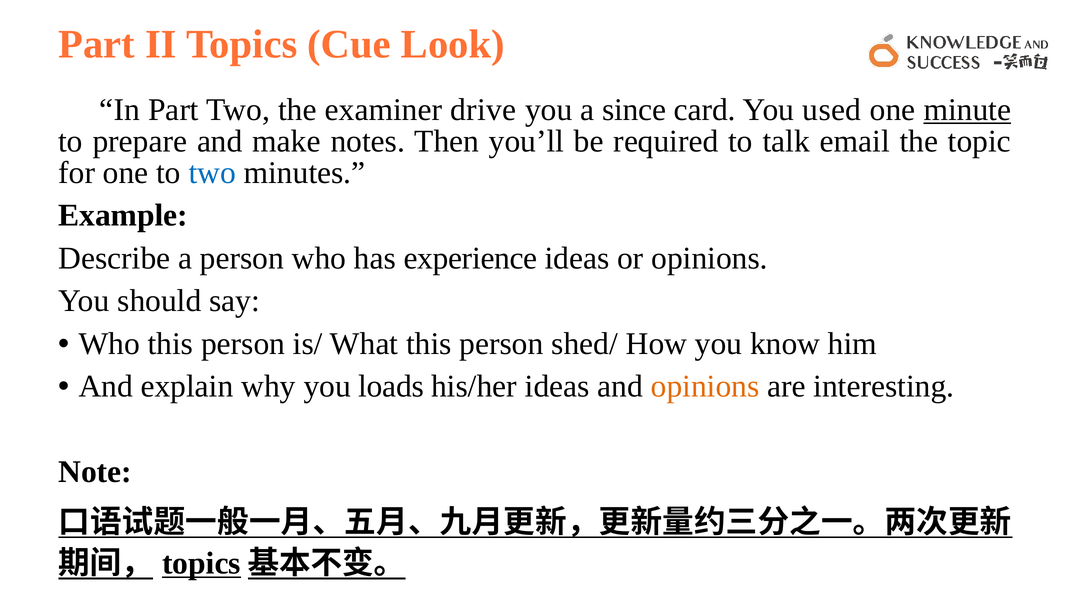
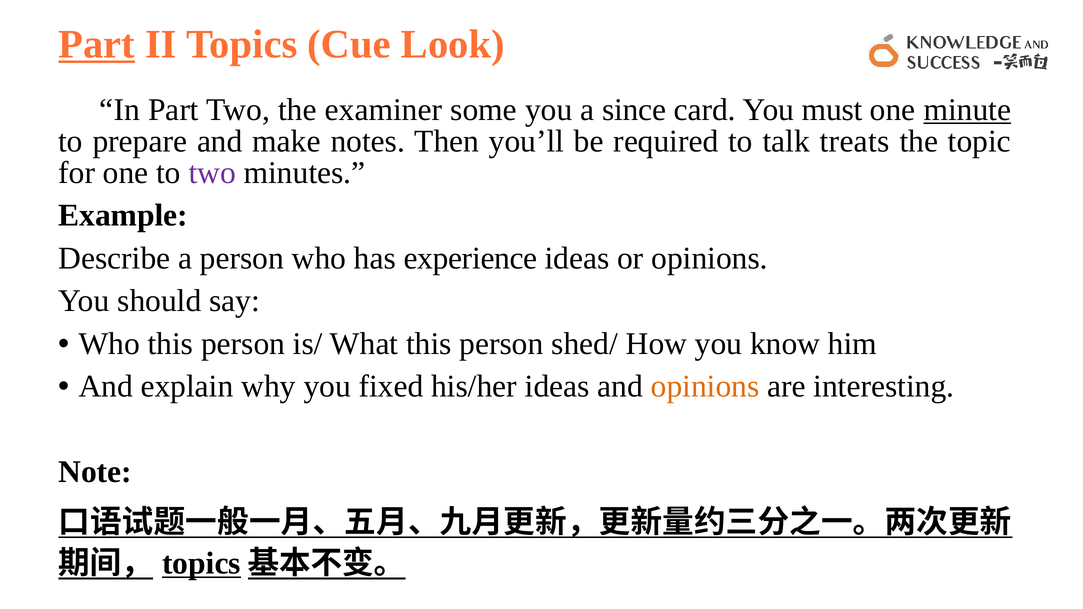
Part at (97, 44) underline: none -> present
drive: drive -> some
used: used -> must
email: email -> treats
two at (212, 173) colour: blue -> purple
loads: loads -> fixed
